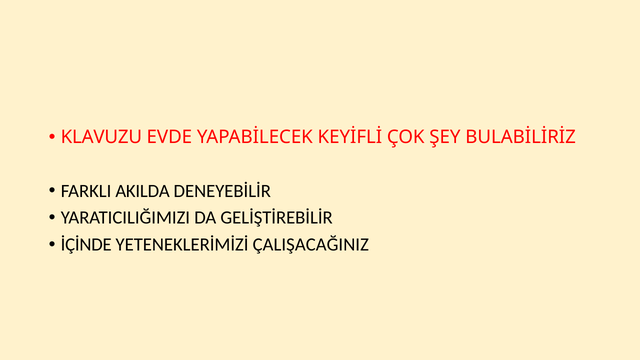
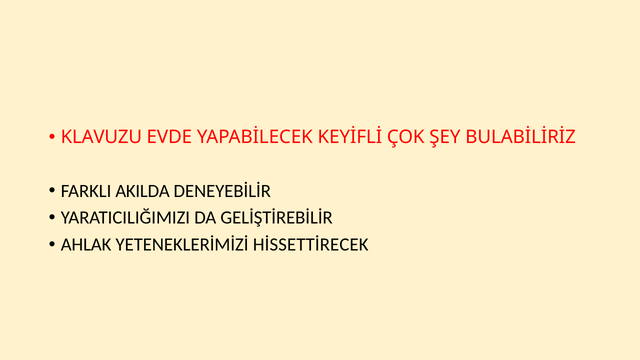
İÇİNDE: İÇİNDE -> AHLAK
ÇALIŞACAĞINIZ: ÇALIŞACAĞINIZ -> HİSSETTİRECEK
